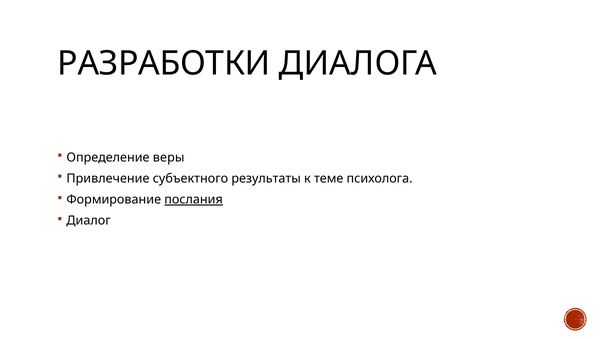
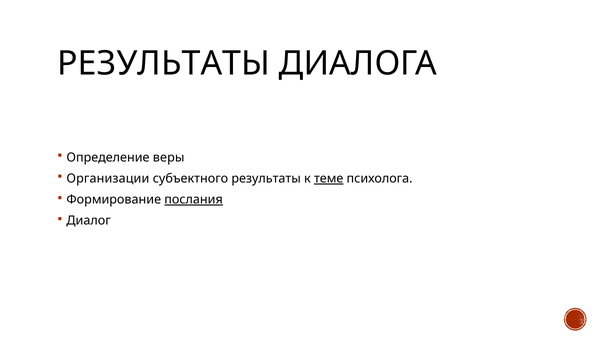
РАЗРАБОТКИ at (164, 64): РАЗРАБОТКИ -> РЕЗУЛЬТАТЫ
Привлечение: Привлечение -> Организации
теме underline: none -> present
